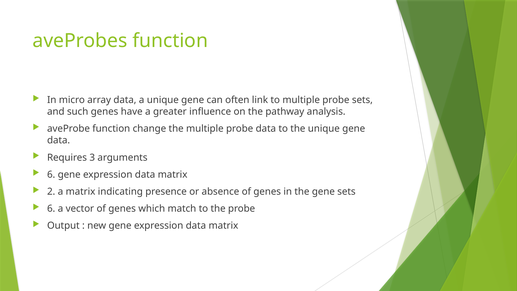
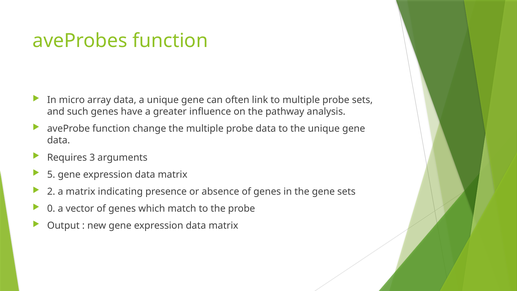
6 at (51, 174): 6 -> 5
6 at (51, 208): 6 -> 0
